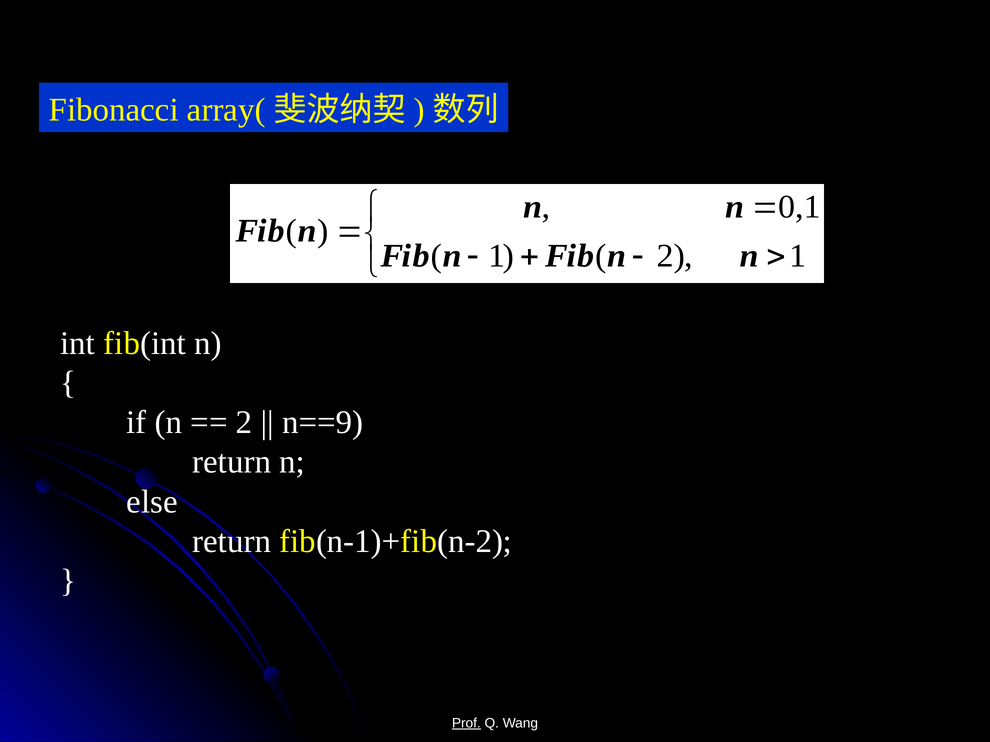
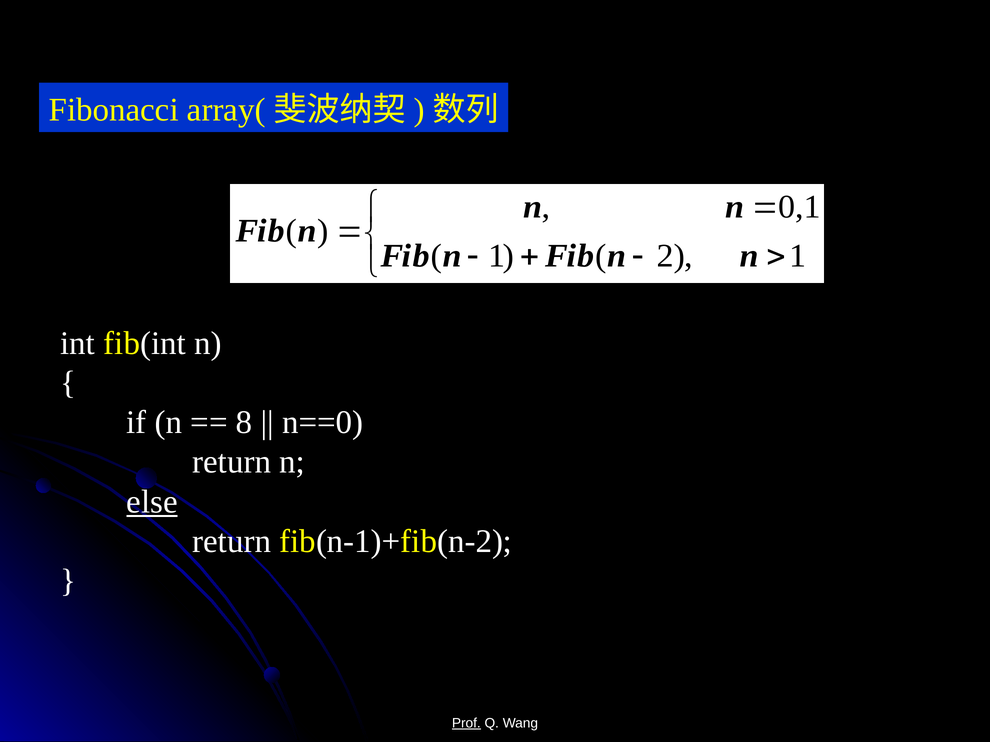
2 at (244, 423): 2 -> 8
n==9: n==9 -> n==0
else underline: none -> present
